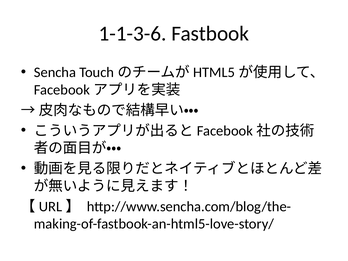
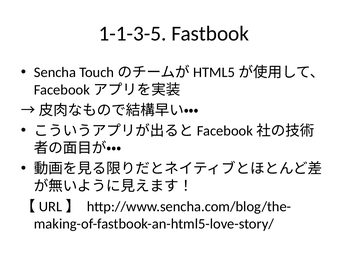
1-1-3-6: 1-1-3-6 -> 1-1-3-5
